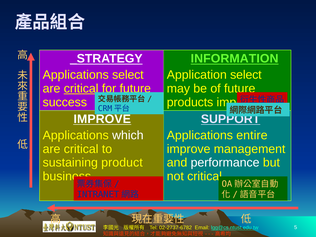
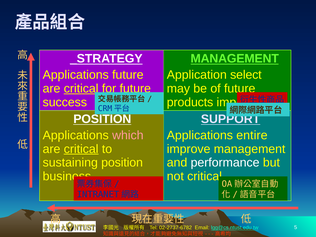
INFORMATION at (235, 59): INFORMATION -> MANAGEMENT
Applications select: select -> future
IMPROVE at (102, 119): IMPROVE -> POSITION
which colour: white -> pink
critical at (81, 149) underline: none -> present
sustaining product: product -> position
